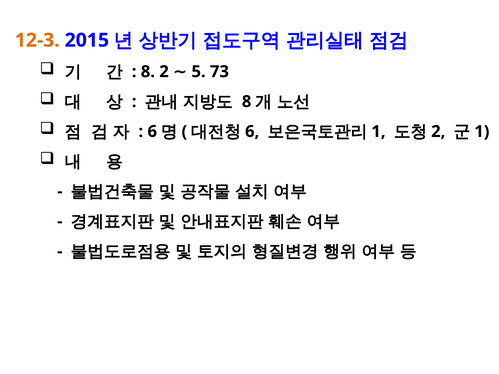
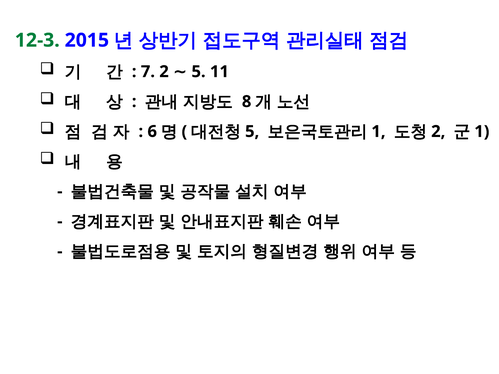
12-3 colour: orange -> green
8 at (148, 72): 8 -> 7
73: 73 -> 11
6 at (252, 132): 6 -> 5
